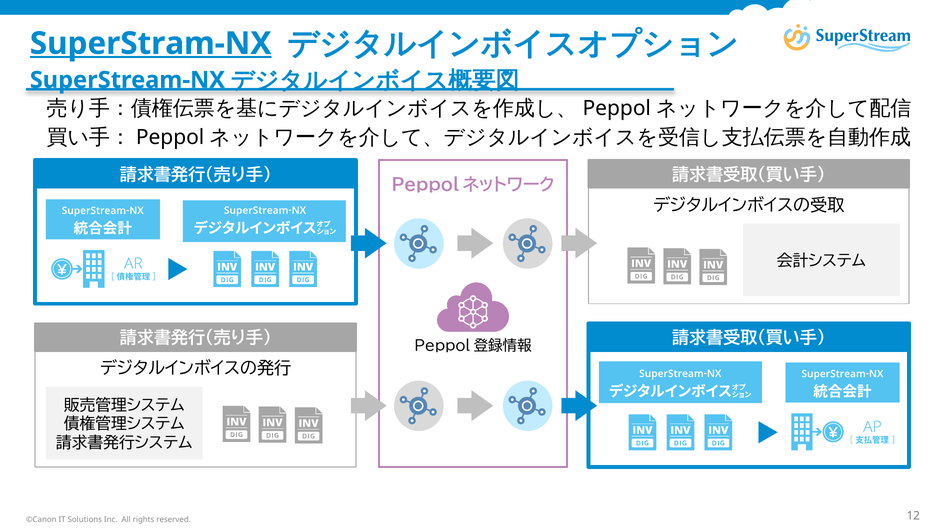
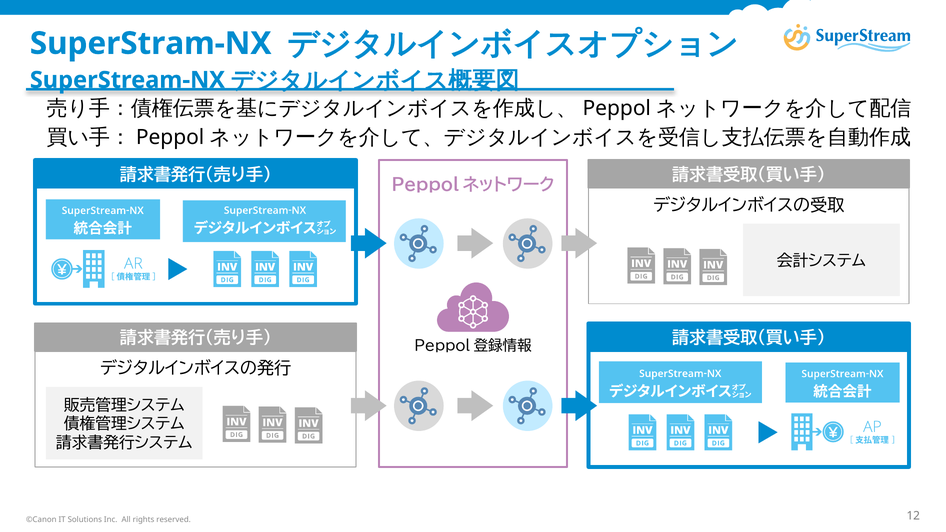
SuperStram-NX underline: present -> none
